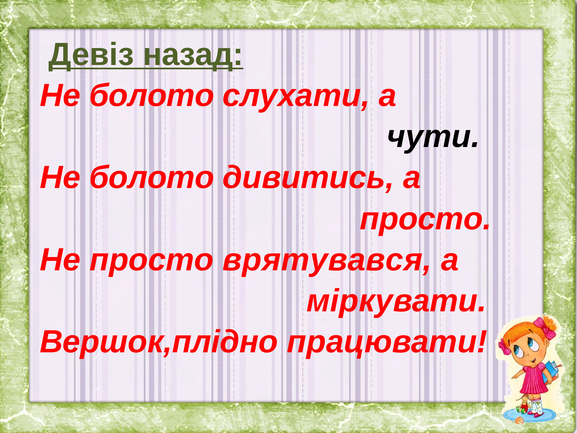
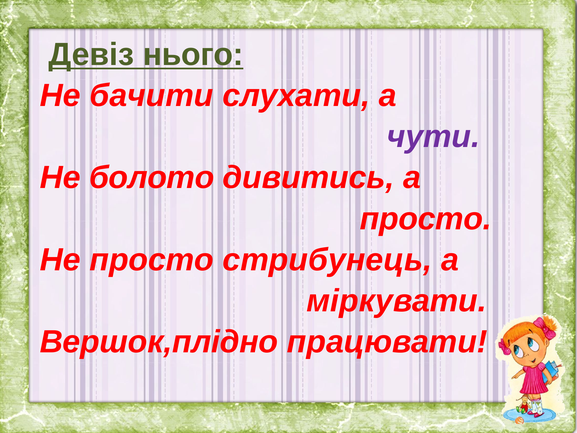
назад: назад -> нього
болото at (152, 96): болото -> бачити
чути colour: black -> purple
врятувався: врятувався -> стрибунець
